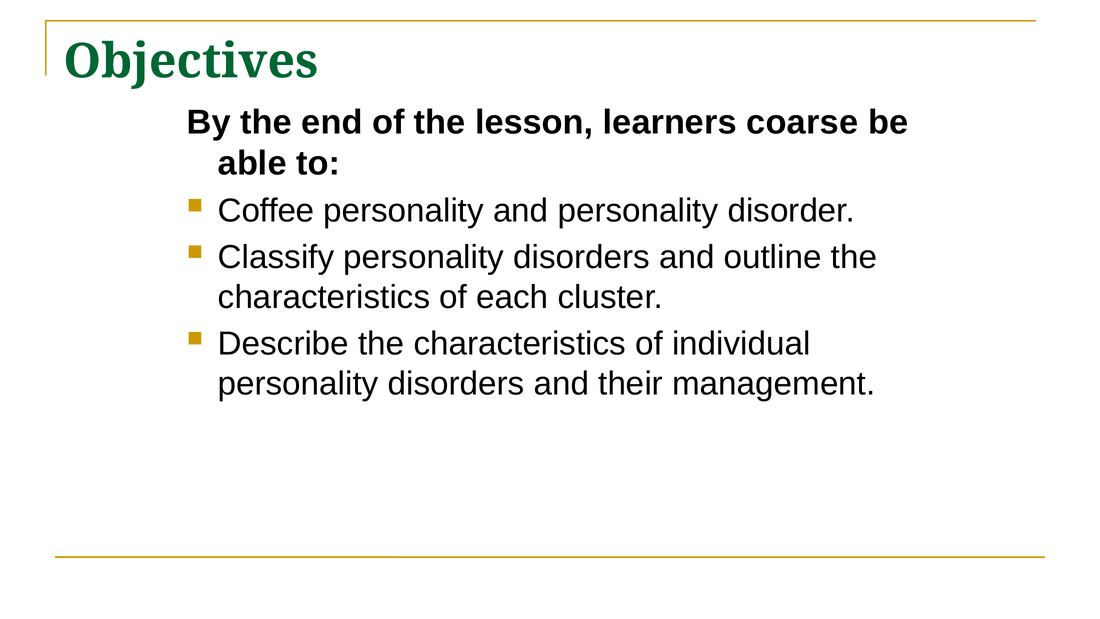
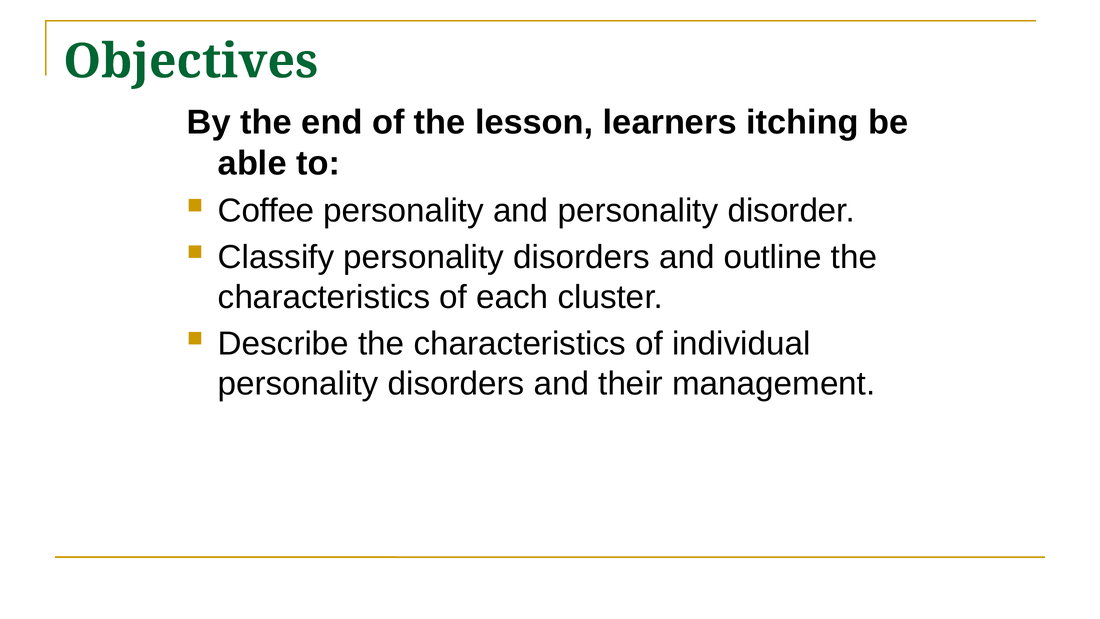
coarse: coarse -> itching
